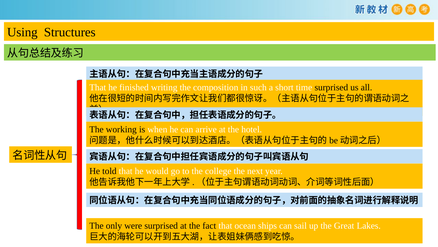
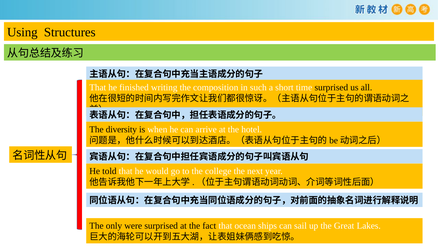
working: working -> diversity
